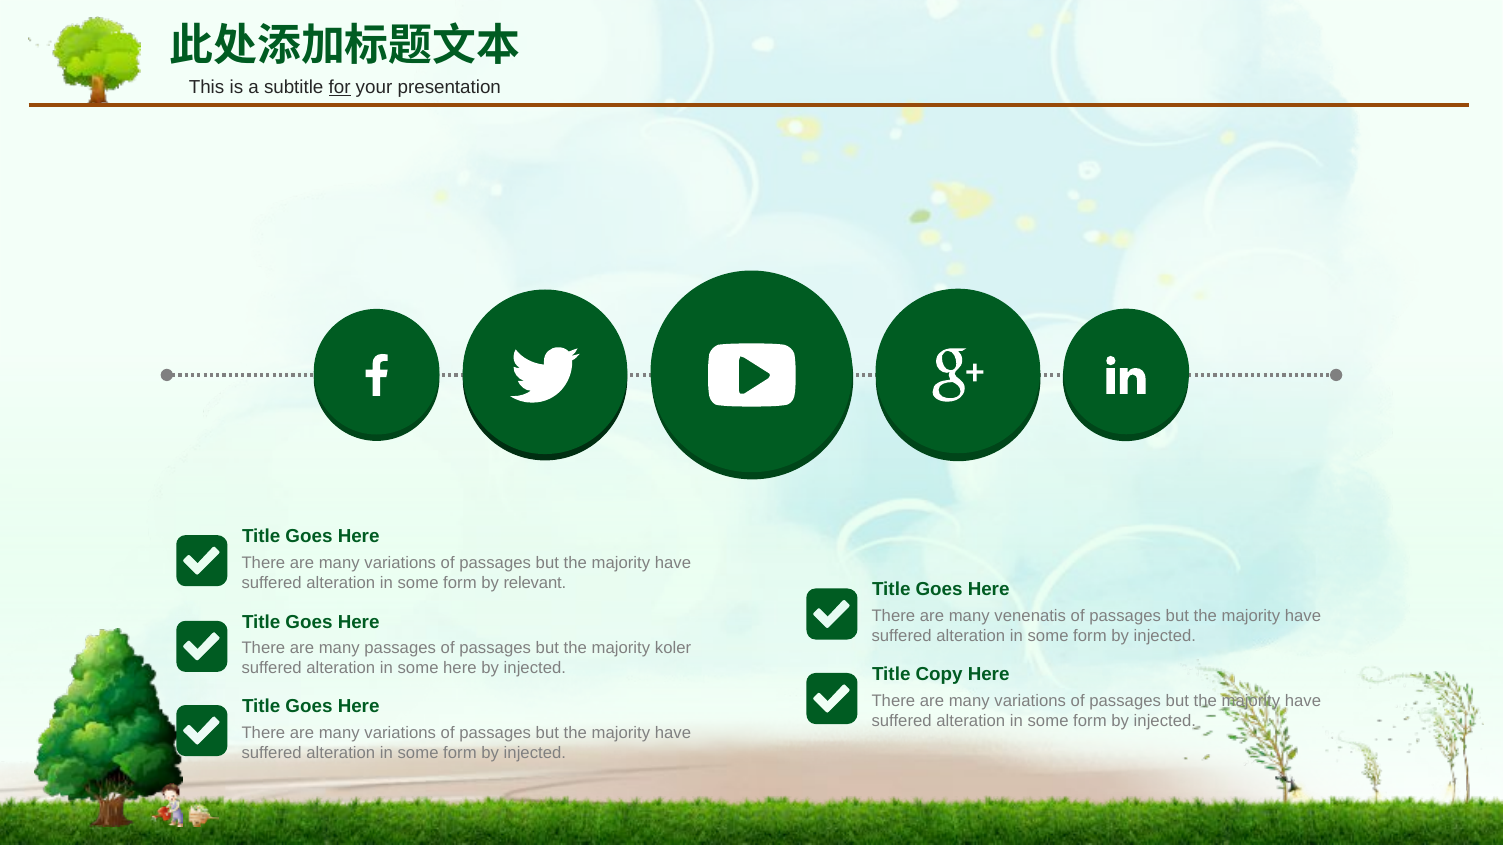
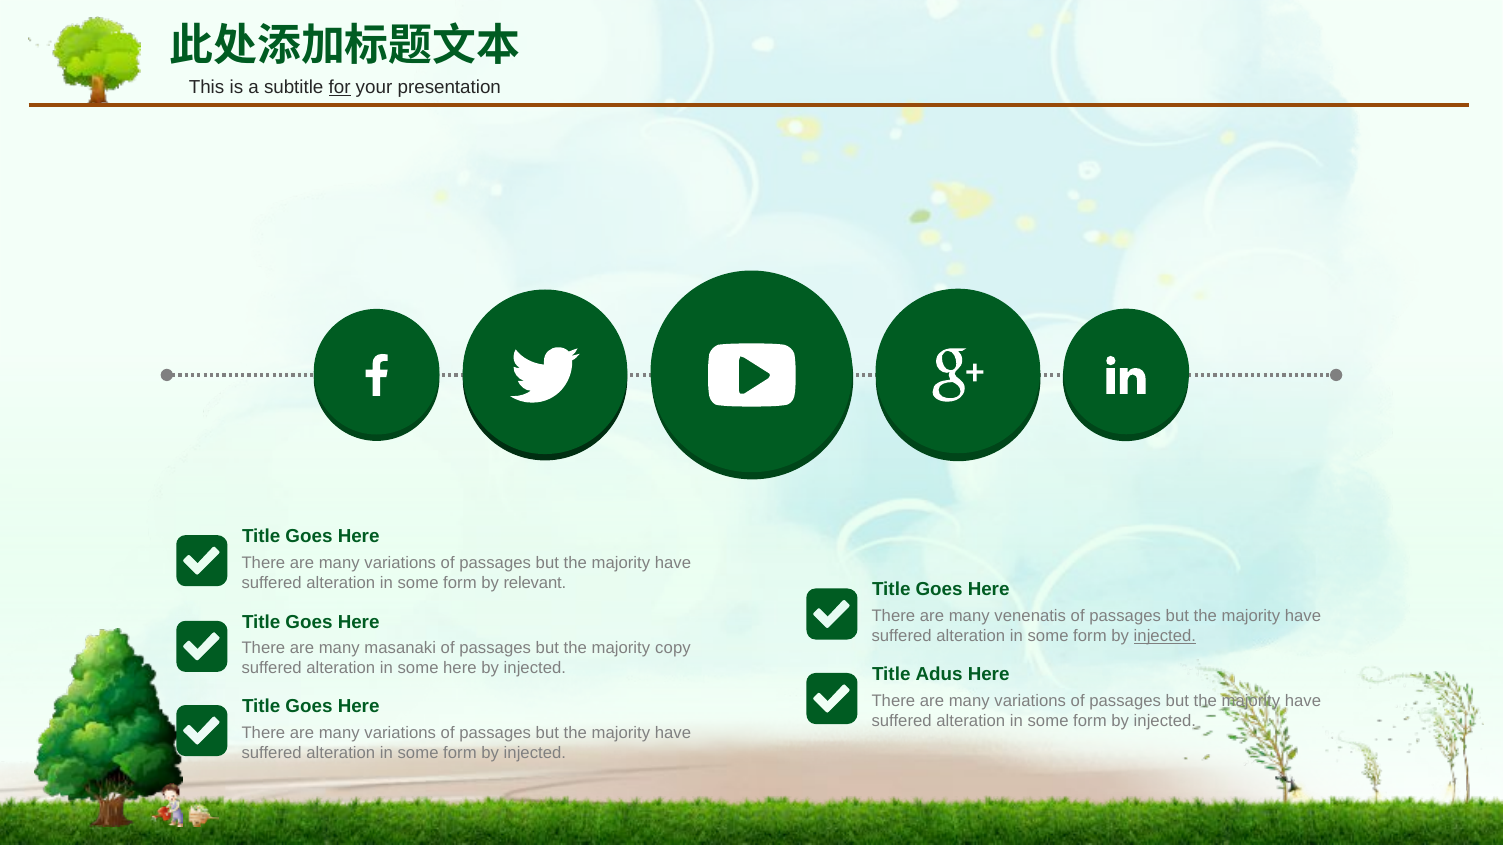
injected at (1165, 636) underline: none -> present
many passages: passages -> masanaki
koler: koler -> copy
Copy: Copy -> Adus
